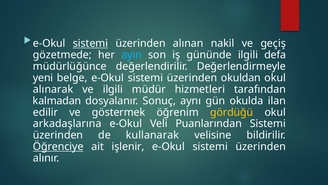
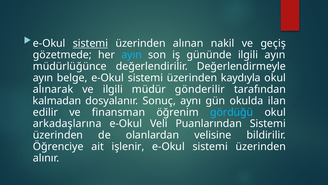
ilgili defa: defa -> ayın
yeni at (43, 78): yeni -> ayın
okuldan: okuldan -> kaydıyla
hizmetleri: hizmetleri -> gönderilir
göstermek: göstermek -> finansman
gördüğü colour: yellow -> light blue
kullanarak: kullanarak -> olanlardan
Öğrenciye underline: present -> none
